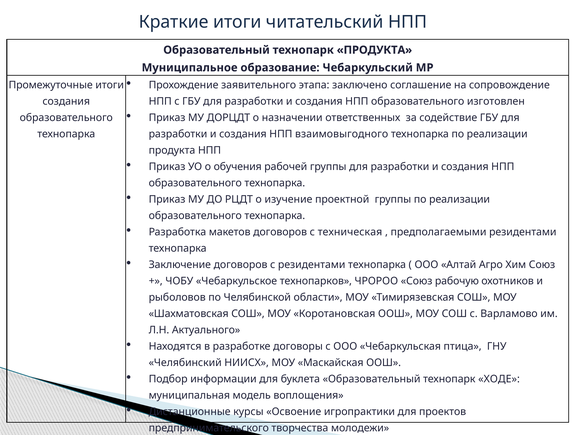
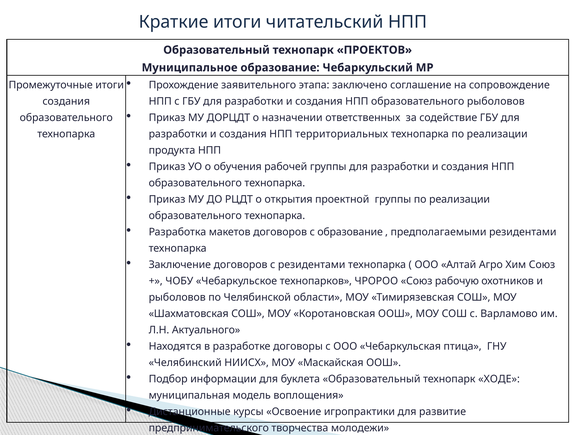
технопарк ПРОДУКТА: ПРОДУКТА -> ПРОЕКТОВ
образовательного изготовлен: изготовлен -> рыболовов
взаимовыгодного: взаимовыгодного -> территориальных
изучение: изучение -> открытия
с техническая: техническая -> образование
для проектов: проектов -> развитие
